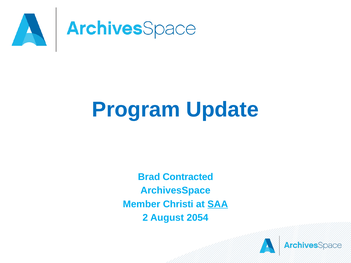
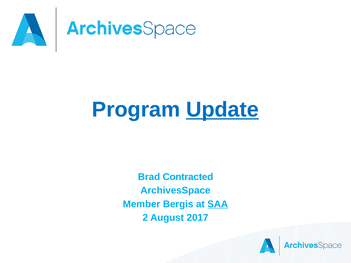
Update underline: none -> present
Christi: Christi -> Bergis
2054: 2054 -> 2017
